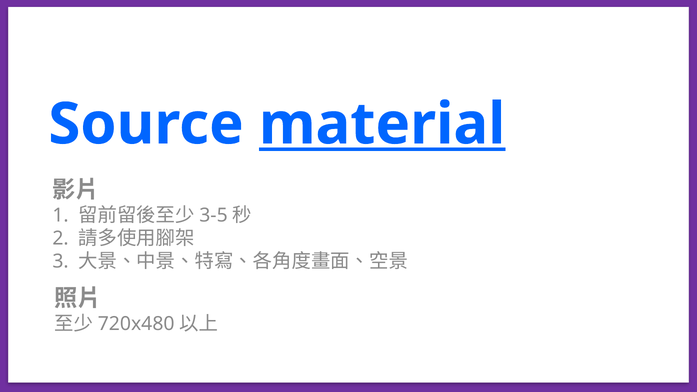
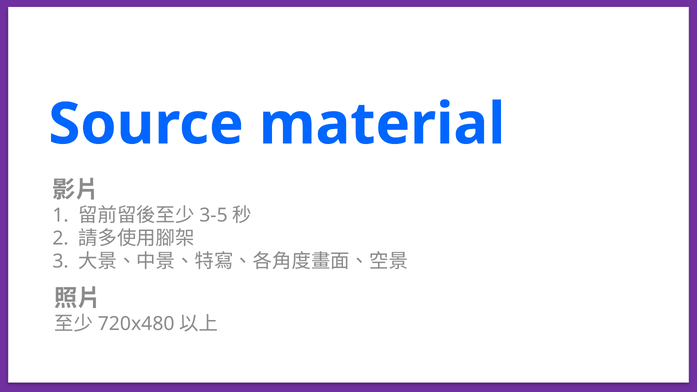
material underline: present -> none
